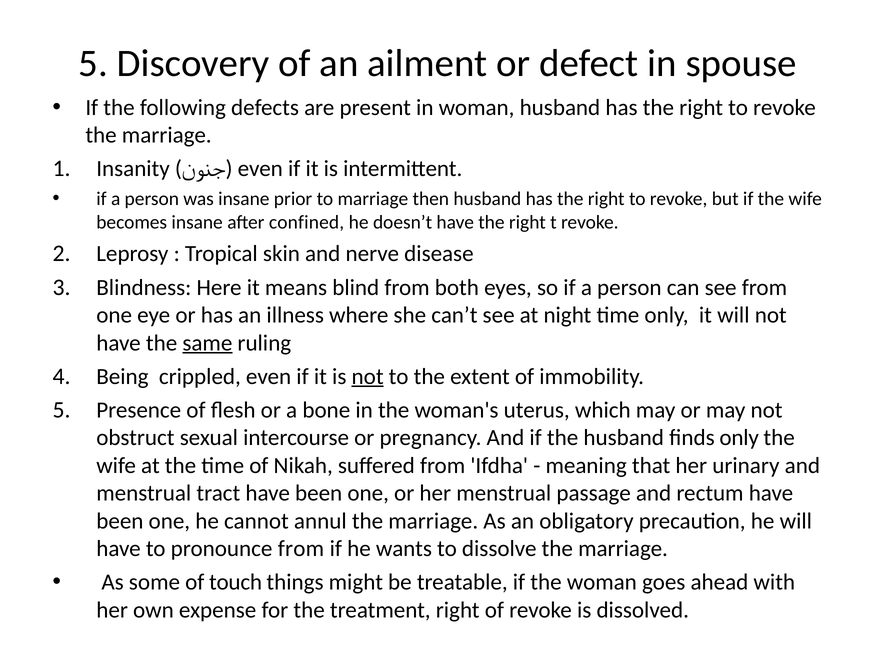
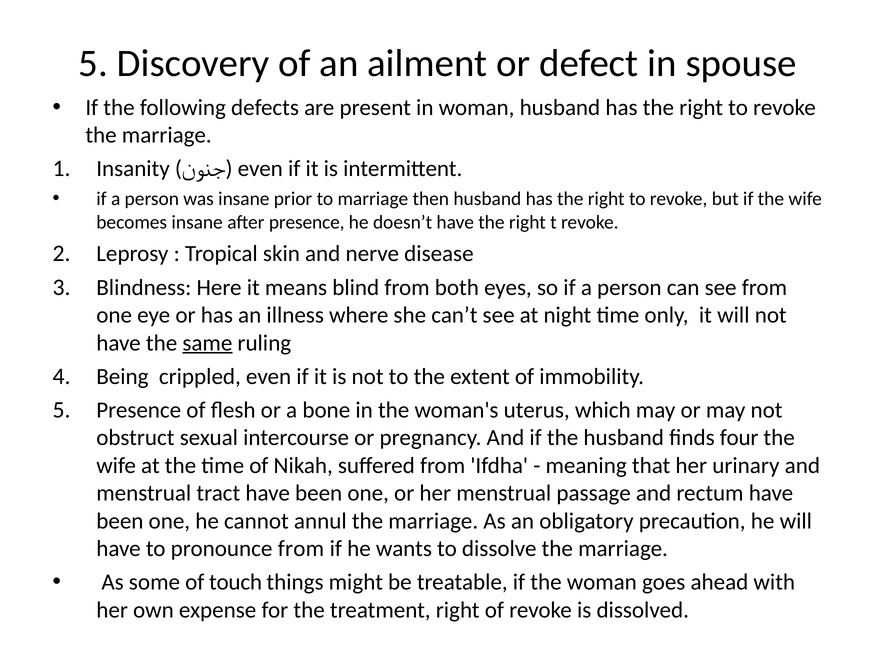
after confined: confined -> presence
not at (368, 376) underline: present -> none
finds only: only -> four
